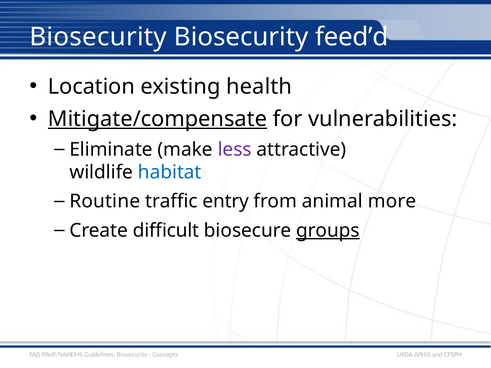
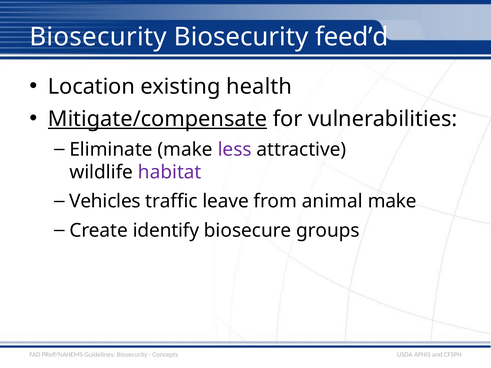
habitat colour: blue -> purple
Routine: Routine -> Vehicles
entry: entry -> leave
animal more: more -> make
difficult: difficult -> identify
groups underline: present -> none
